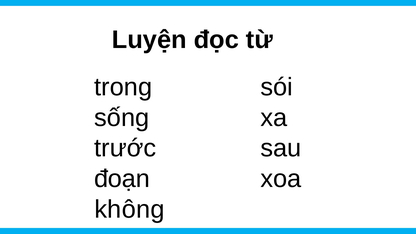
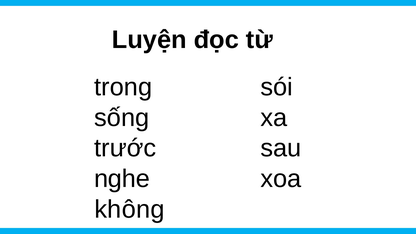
đoạn: đoạn -> nghe
